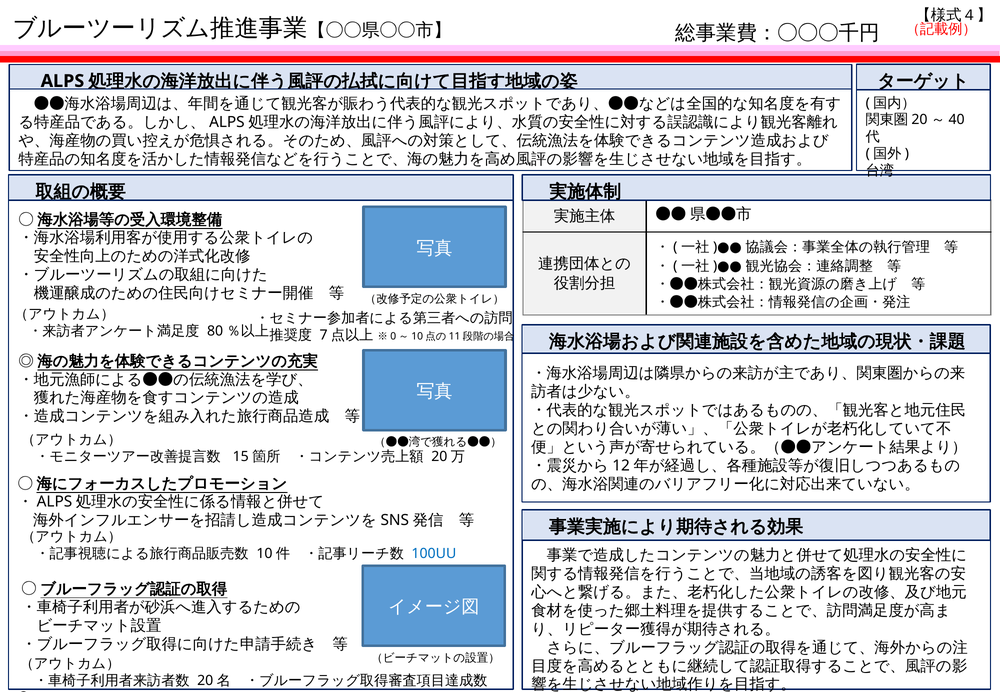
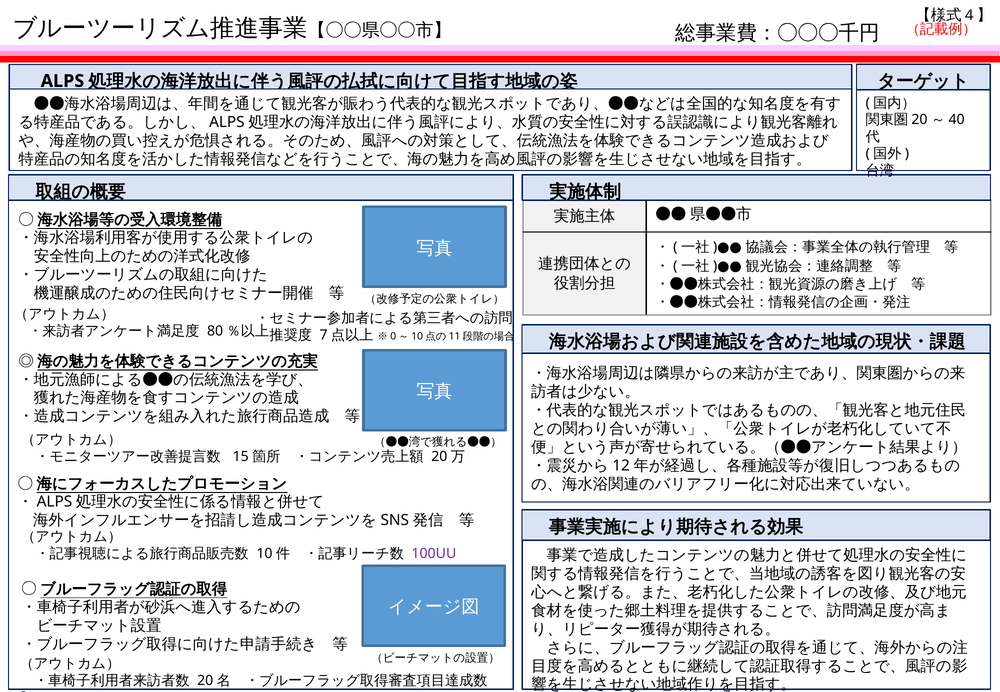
100UU colour: blue -> purple
